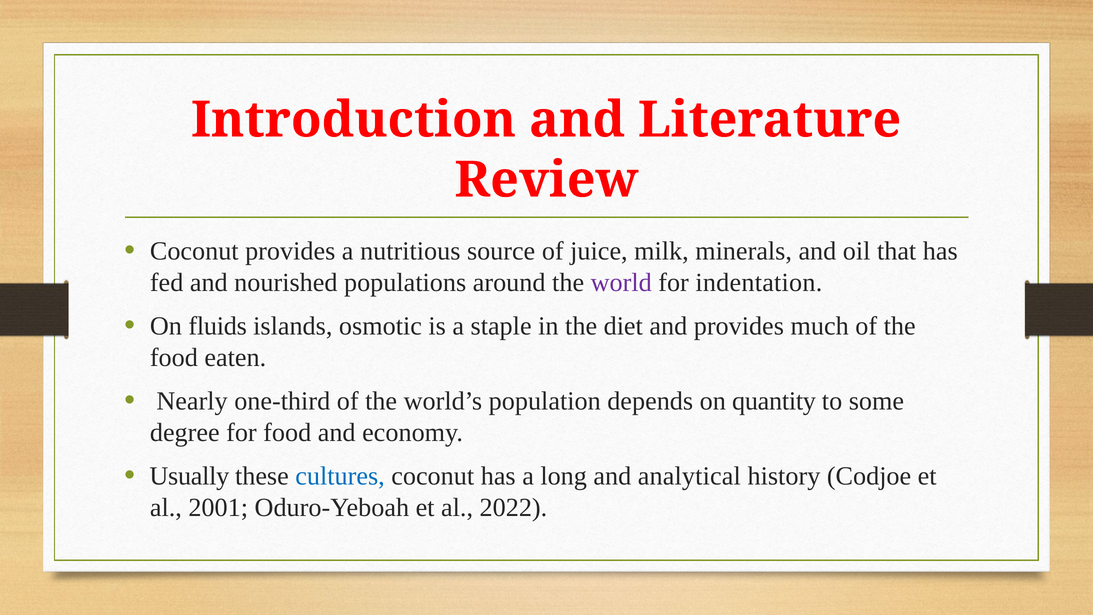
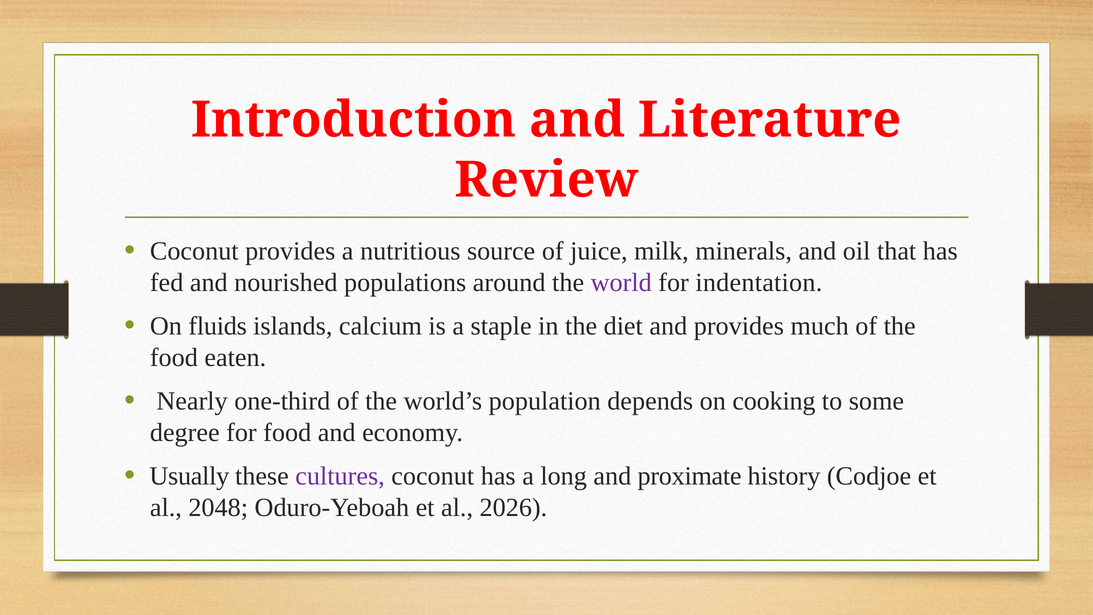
osmotic: osmotic -> calcium
quantity: quantity -> cooking
cultures colour: blue -> purple
analytical: analytical -> proximate
2001: 2001 -> 2048
2022: 2022 -> 2026
